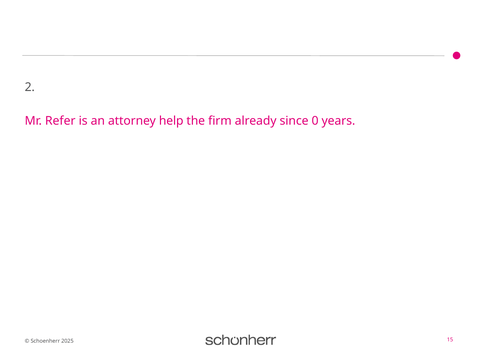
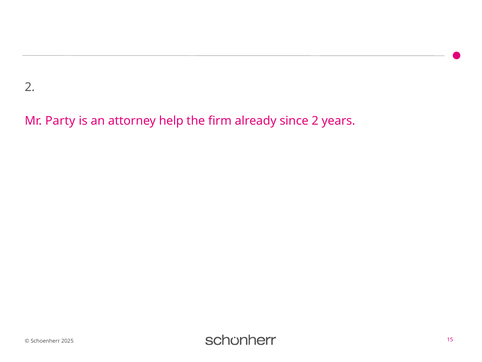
Refer: Refer -> Party
since 0: 0 -> 2
